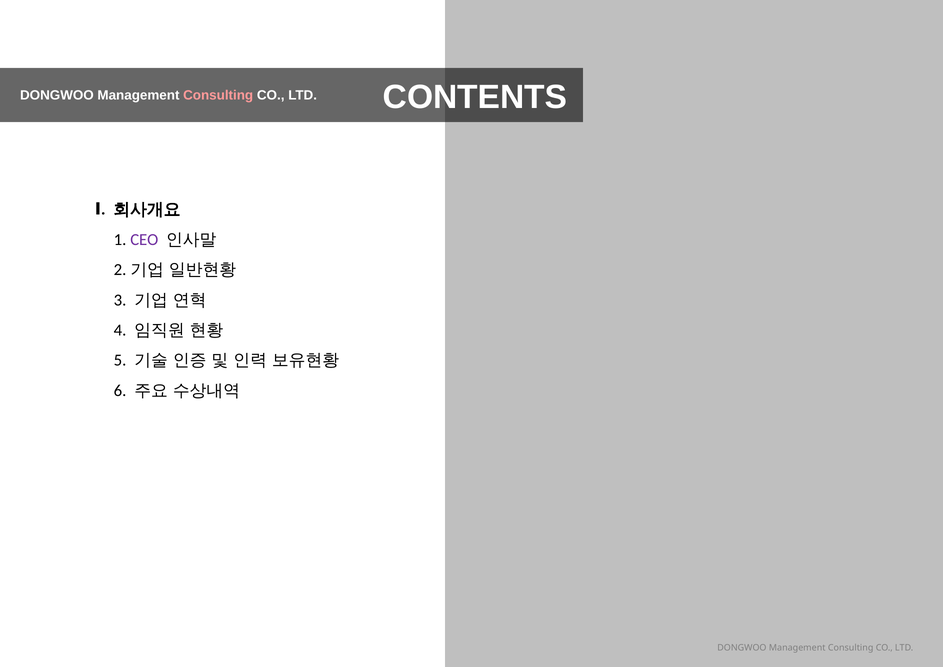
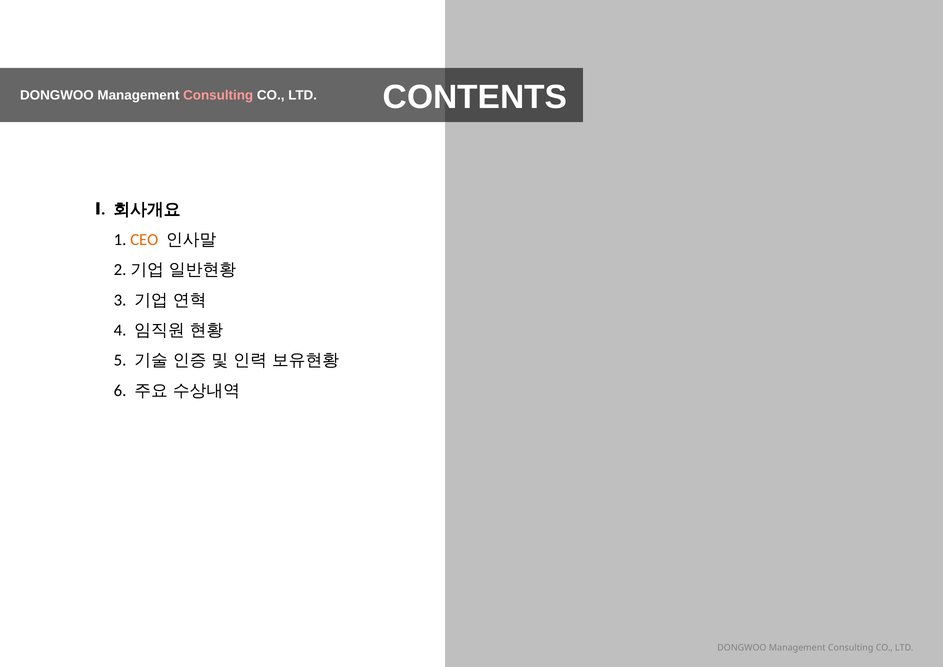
CEO colour: purple -> orange
